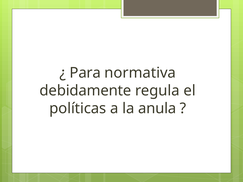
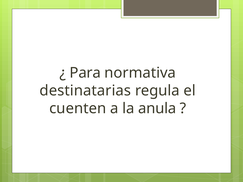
debidamente: debidamente -> destinatarias
políticas: políticas -> cuenten
